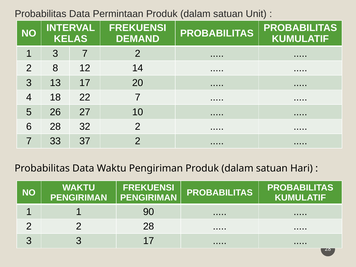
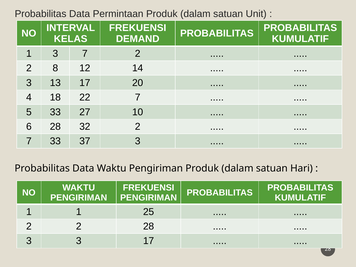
5 26: 26 -> 33
37 2: 2 -> 3
90: 90 -> 25
